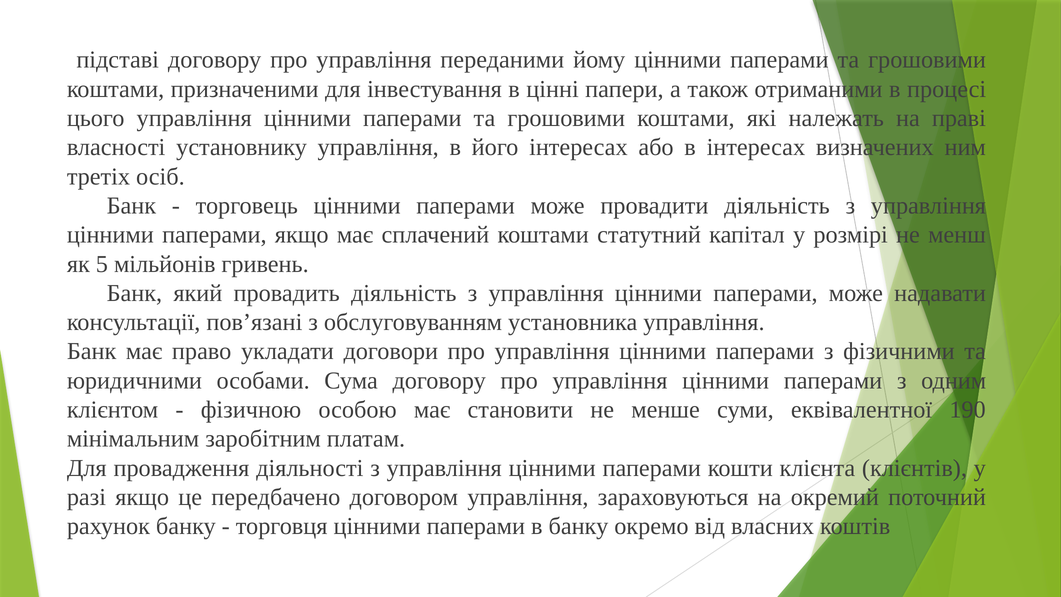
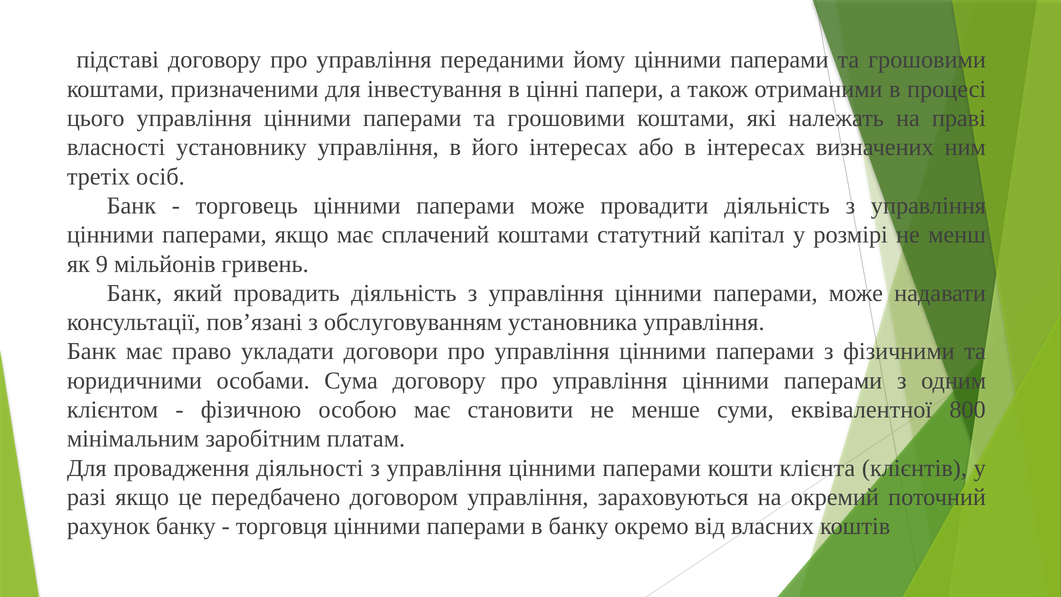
5: 5 -> 9
190: 190 -> 800
